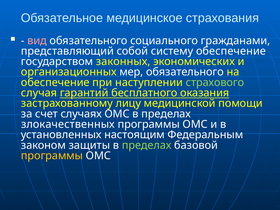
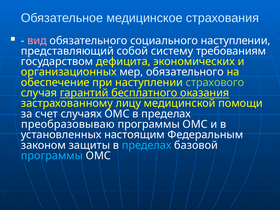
социального гражданами: гражданами -> наступлении
систему обеспечение: обеспечение -> требованиям
законных: законных -> дефицита
злокачественных: злокачественных -> преобразовываю
пределах at (147, 145) colour: light green -> light blue
программы at (52, 156) colour: yellow -> light blue
